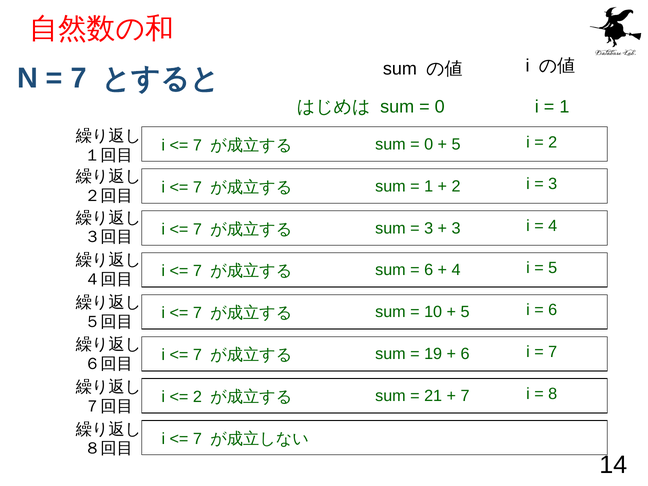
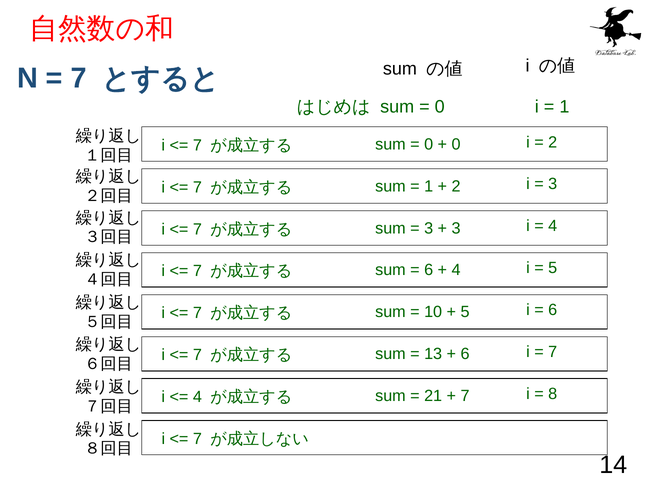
5 at (456, 144): 5 -> 0
19: 19 -> 13
2 at (197, 397): 2 -> 4
